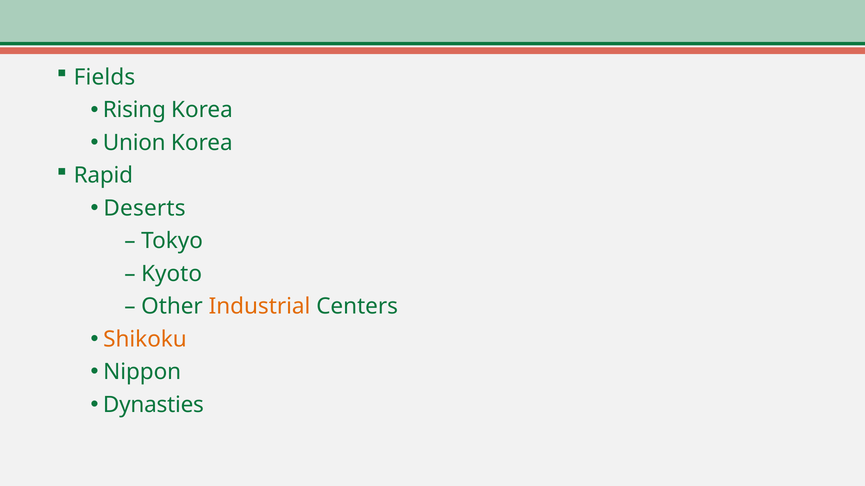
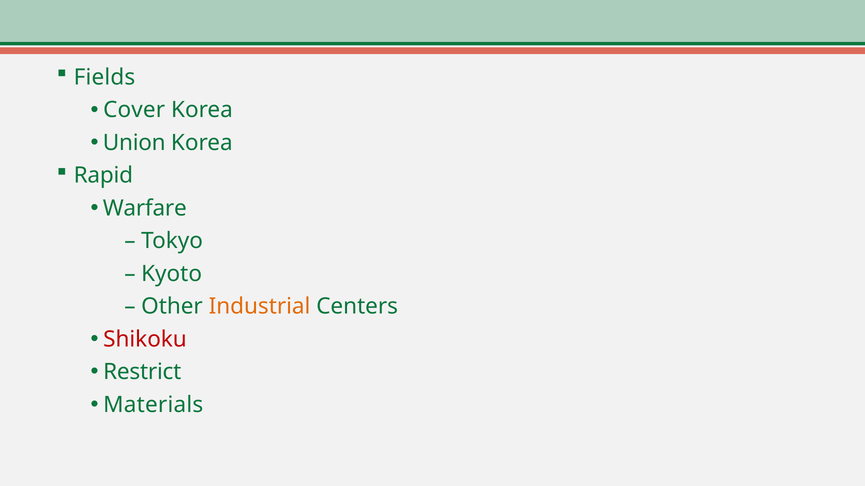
Rising: Rising -> Cover
Deserts: Deserts -> Warfare
Shikoku colour: orange -> red
Nippon: Nippon -> Restrict
Dynasties: Dynasties -> Materials
